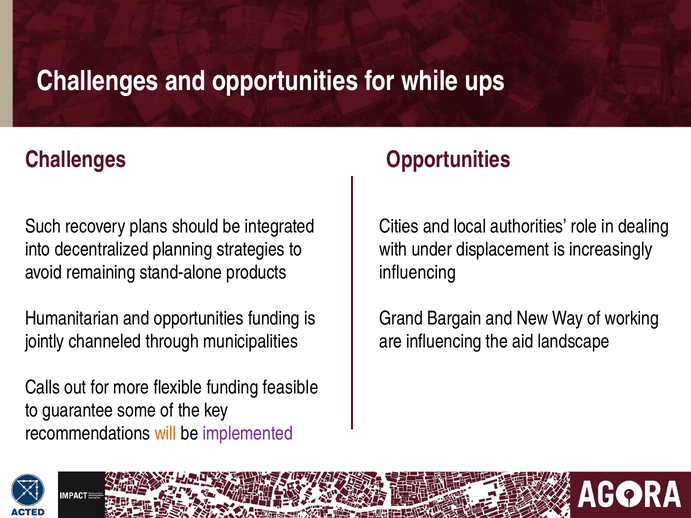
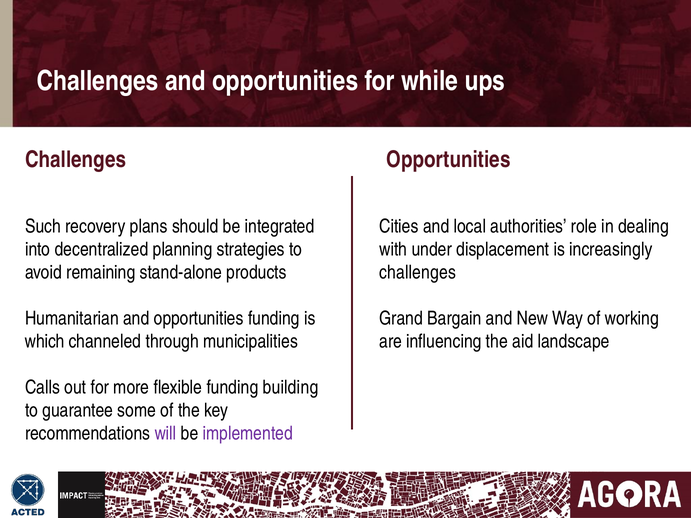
influencing at (418, 272): influencing -> challenges
jointly: jointly -> which
feasible: feasible -> building
will colour: orange -> purple
